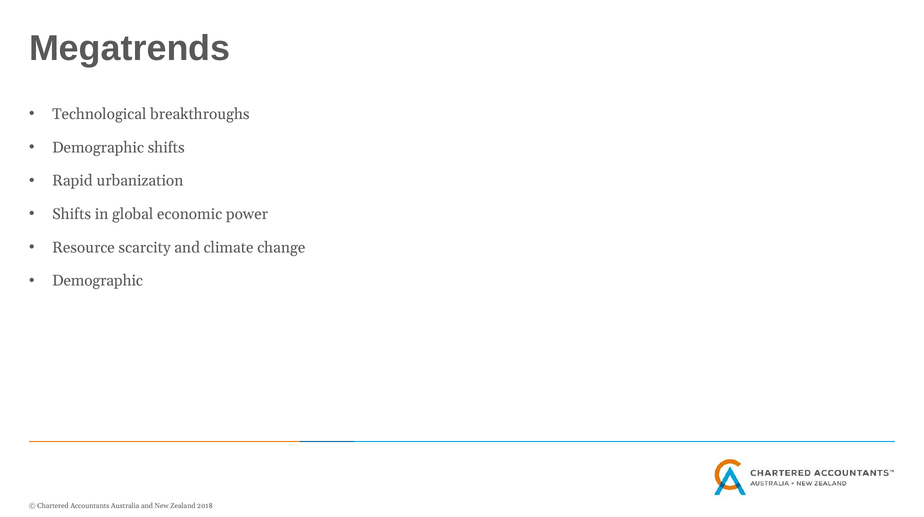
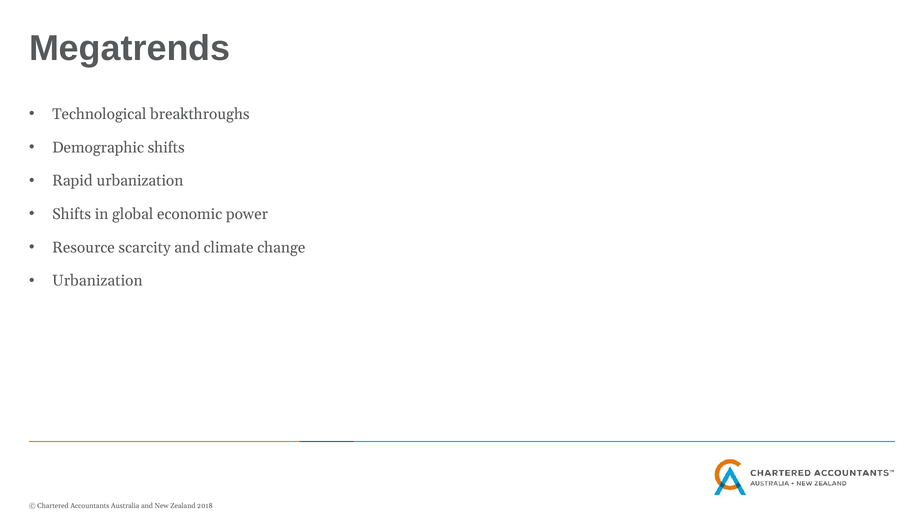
Demographic at (97, 281): Demographic -> Urbanization
